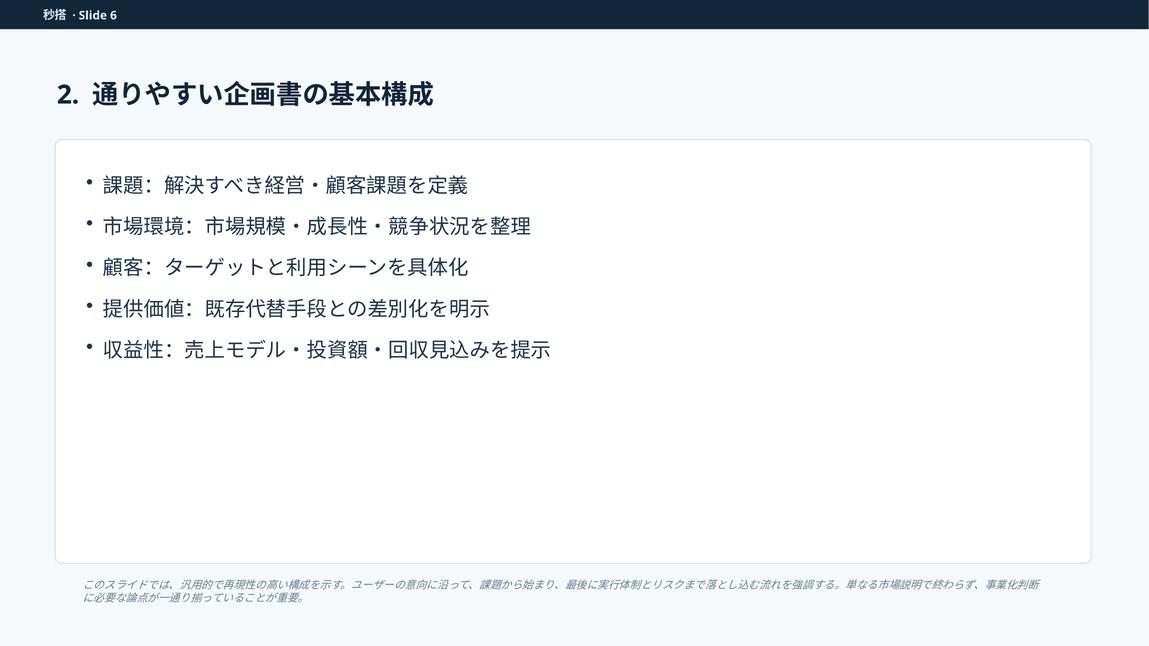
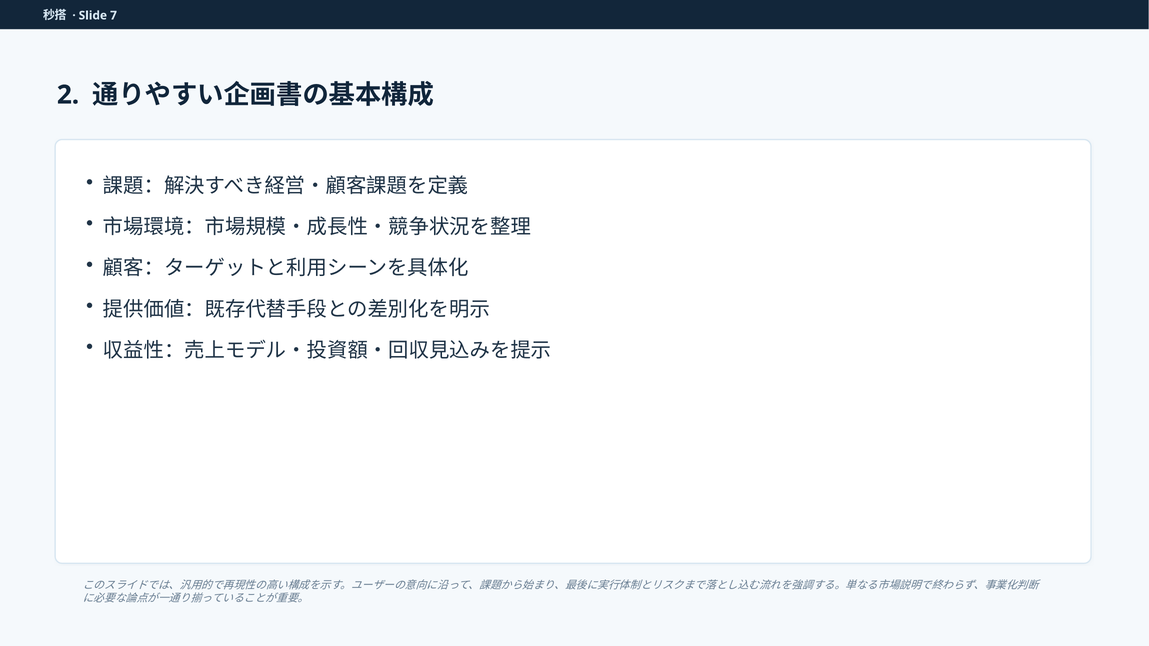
6: 6 -> 7
